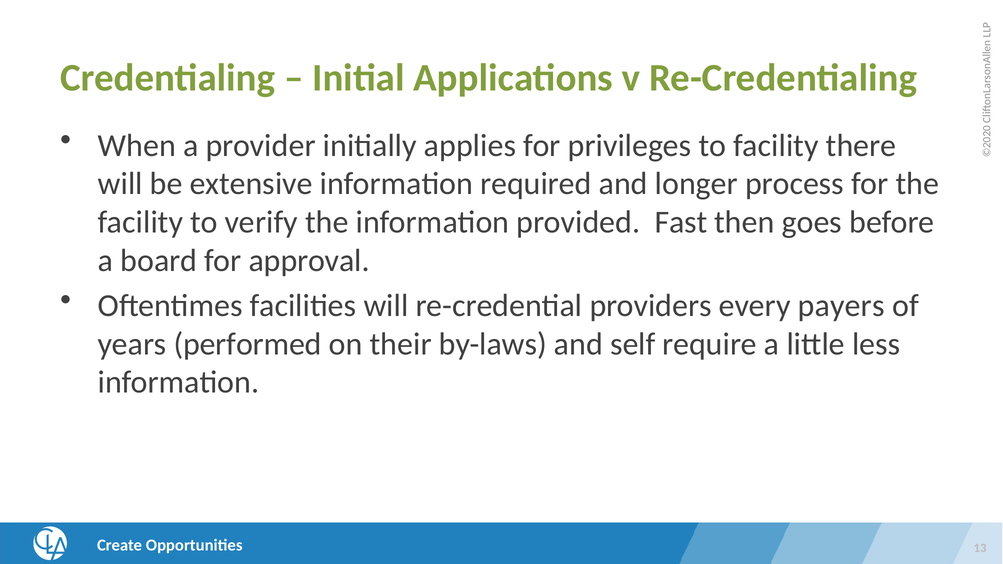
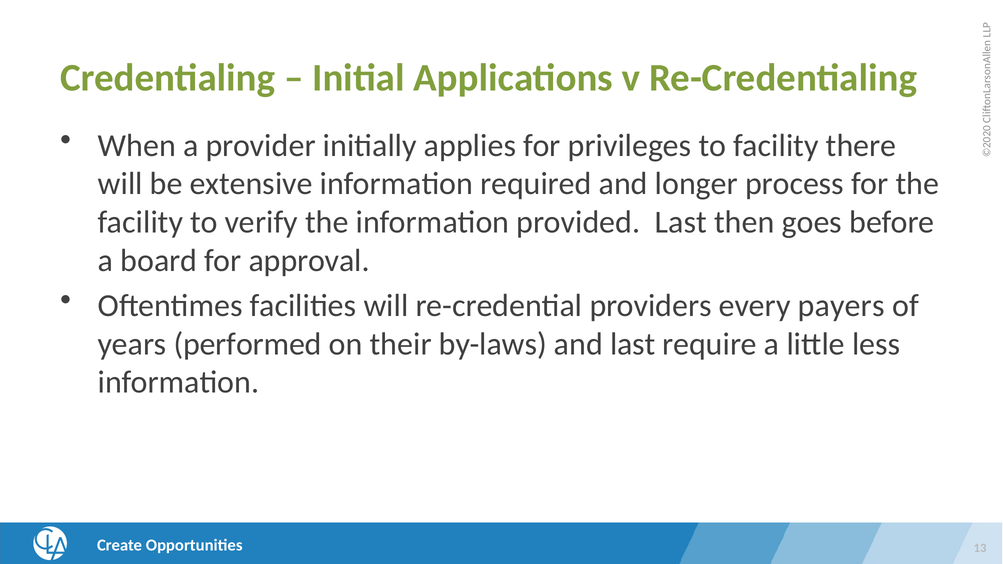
provided Fast: Fast -> Last
and self: self -> last
